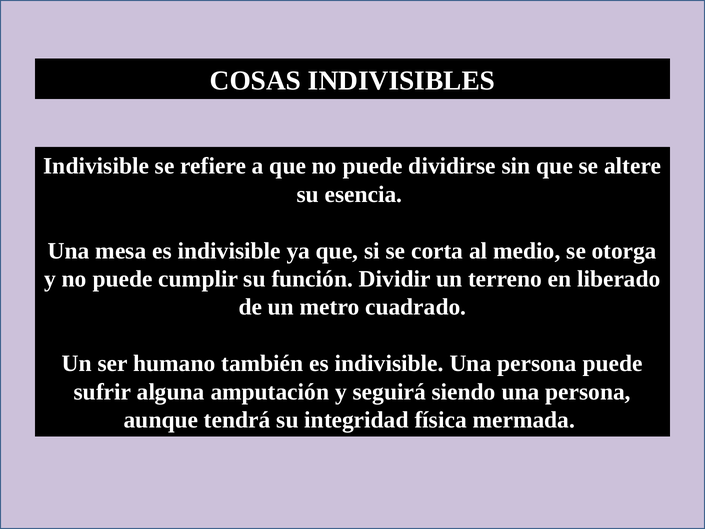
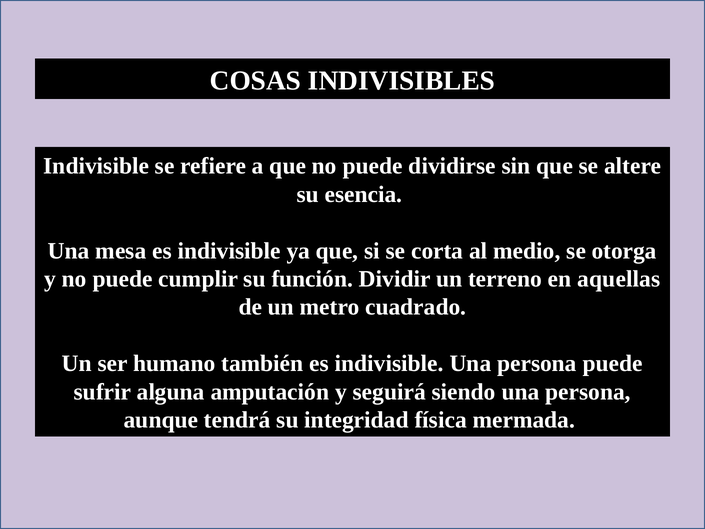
liberado: liberado -> aquellas
